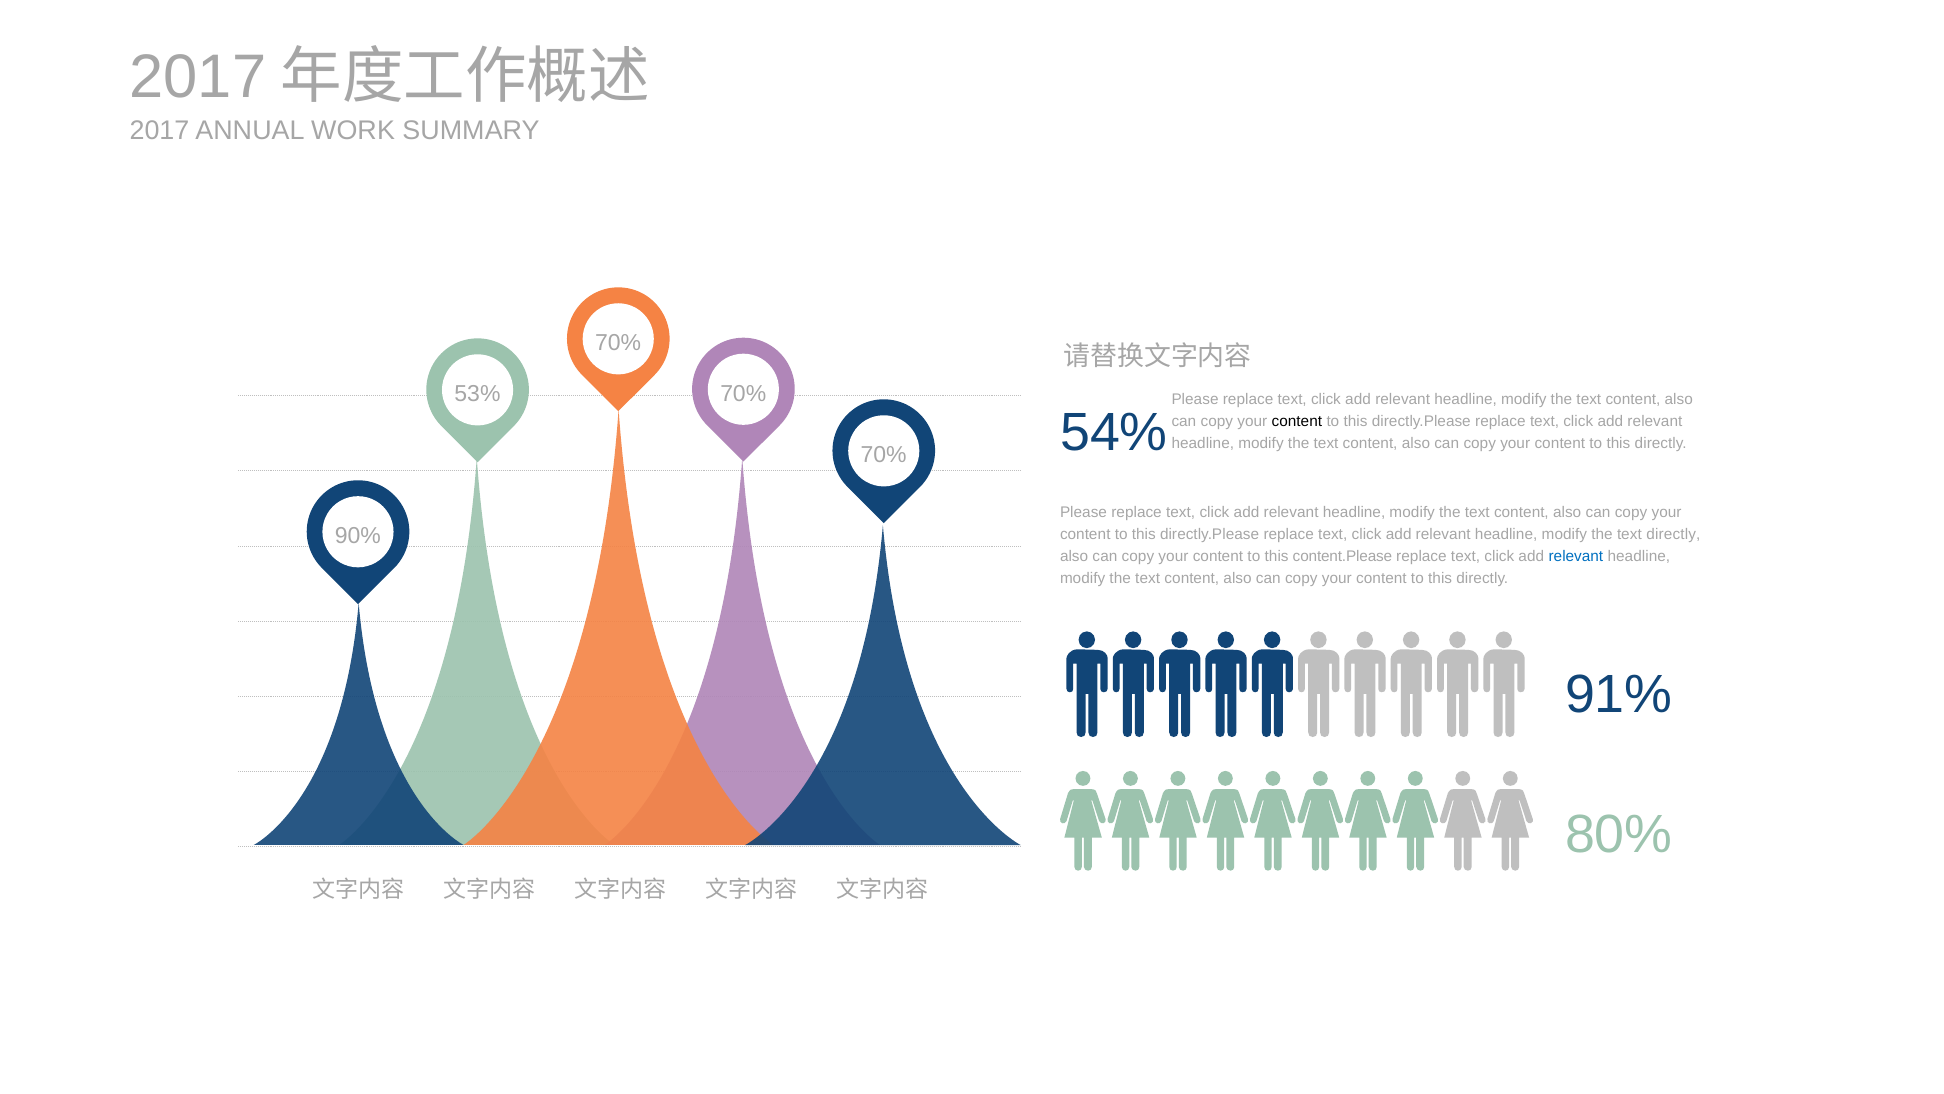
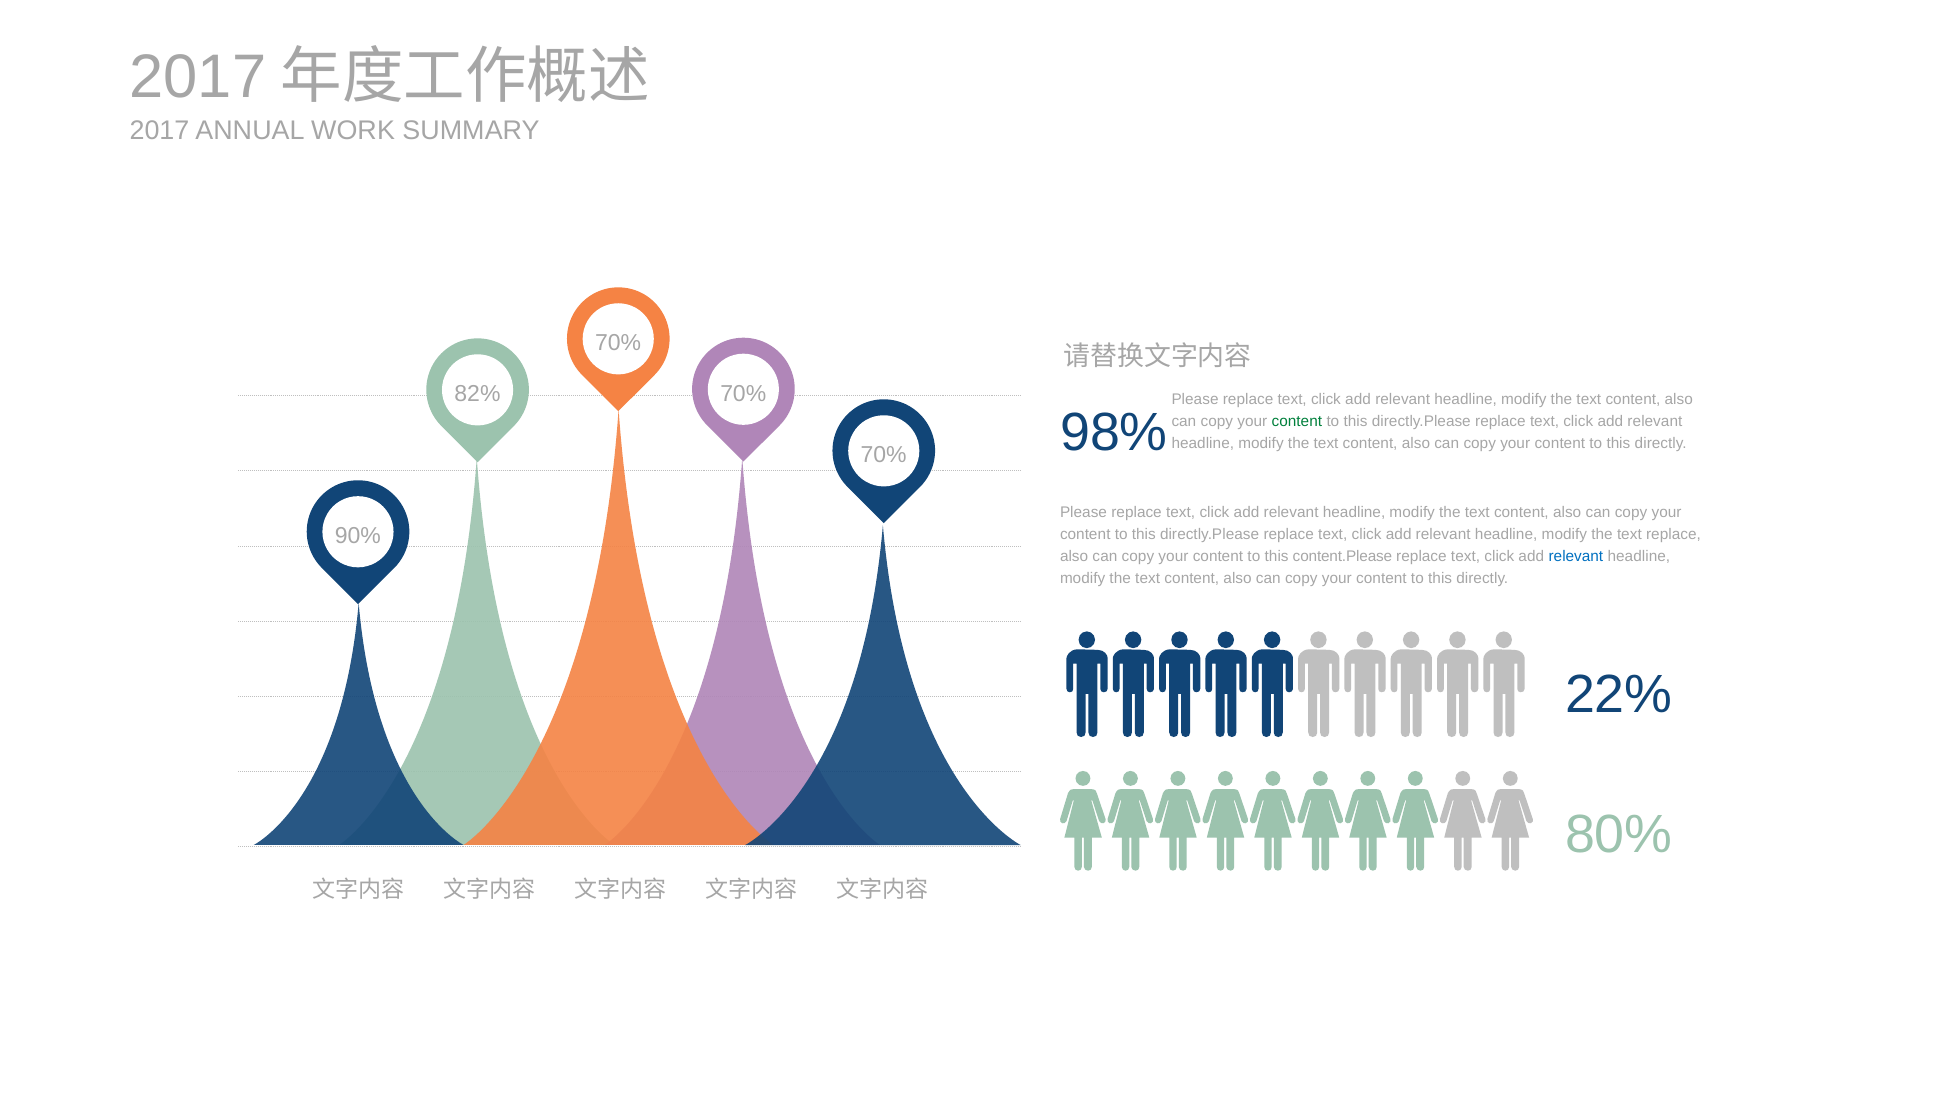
53%: 53% -> 82%
54%: 54% -> 98%
content at (1297, 421) colour: black -> green
text directly: directly -> replace
91%: 91% -> 22%
